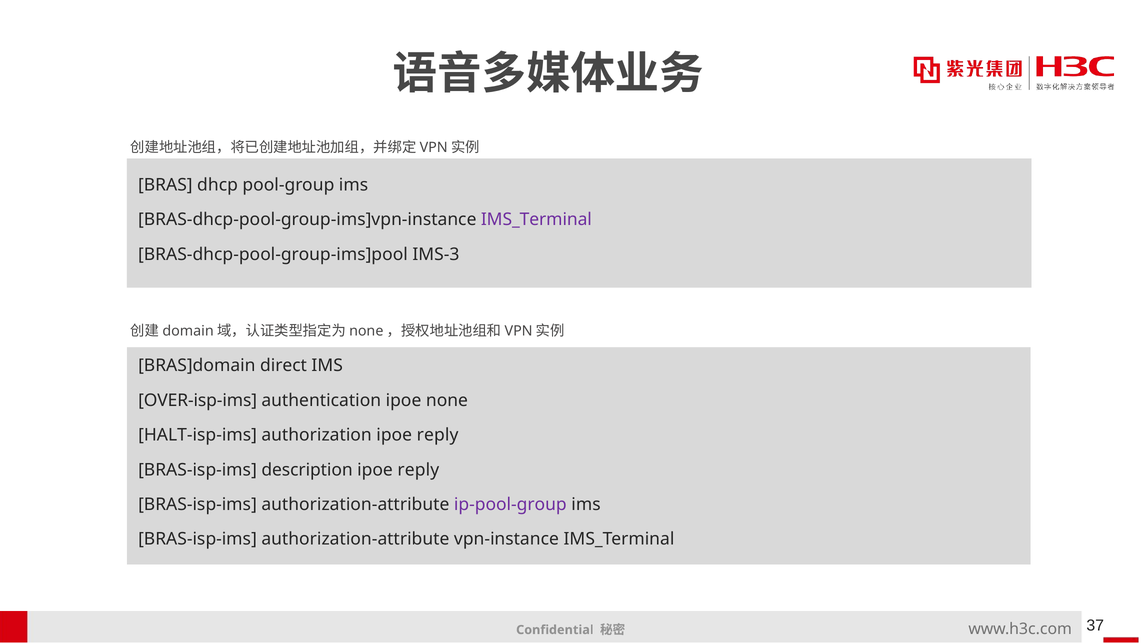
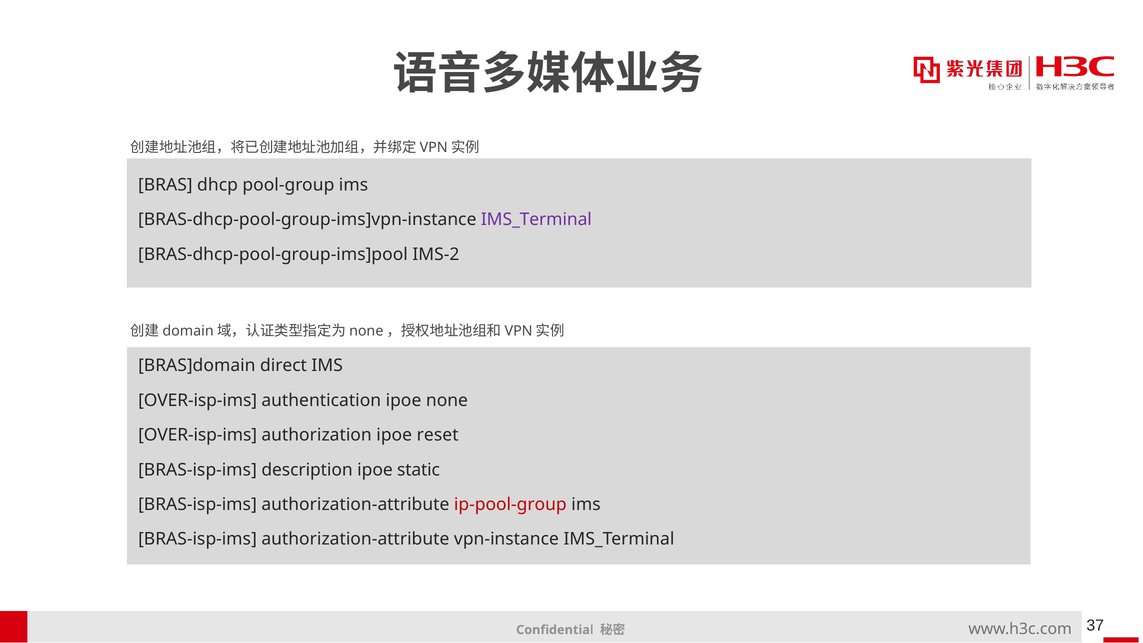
IMS-3: IMS-3 -> IMS-2
HALT-isp-ims at (198, 435): HALT-isp-ims -> OVER-isp-ims
authorization ipoe reply: reply -> reset
reply at (418, 470): reply -> static
ip-pool-group colour: purple -> red
